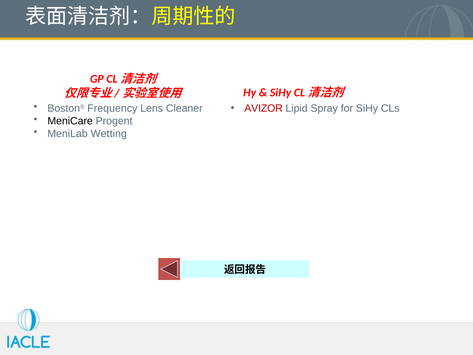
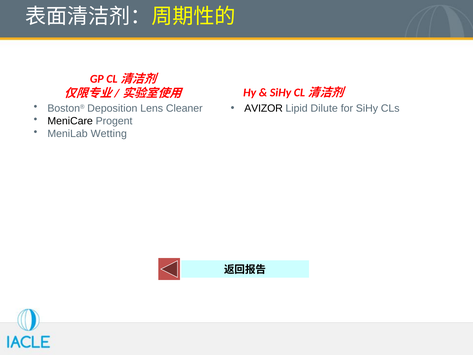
Frequency: Frequency -> Deposition
AVIZOR colour: red -> black
Spray: Spray -> Dilute
